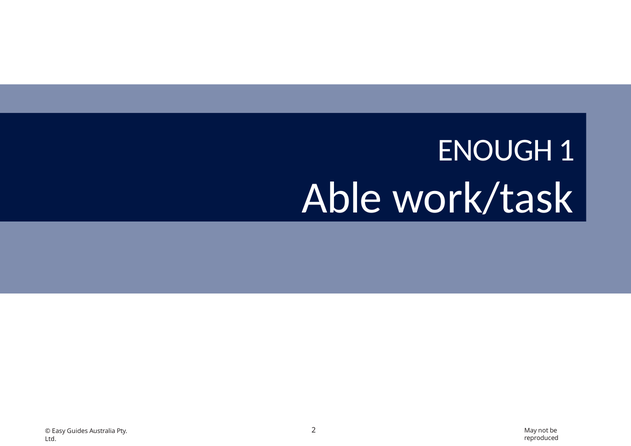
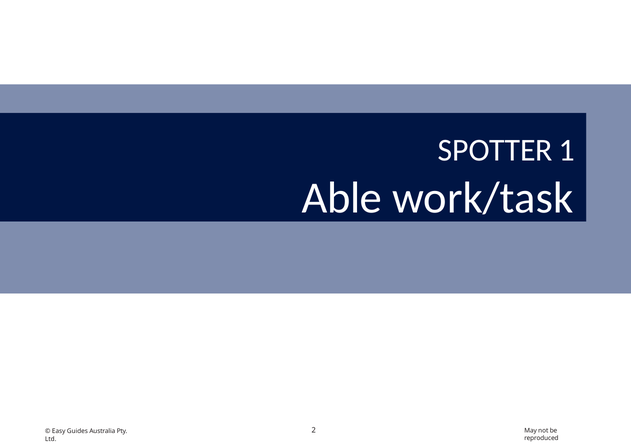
ENOUGH: ENOUGH -> SPOTTER
